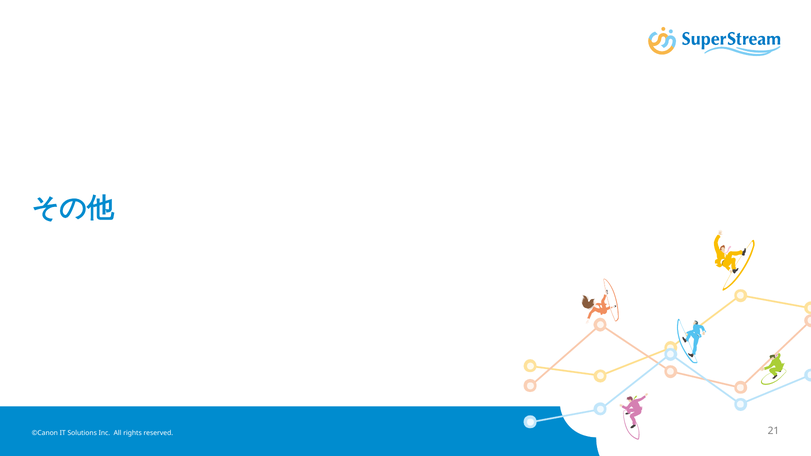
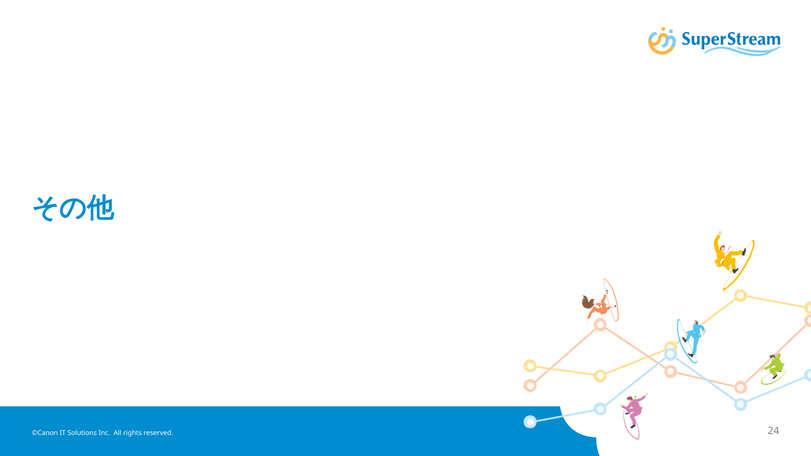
21: 21 -> 24
